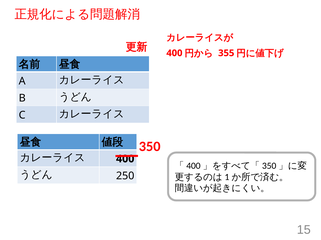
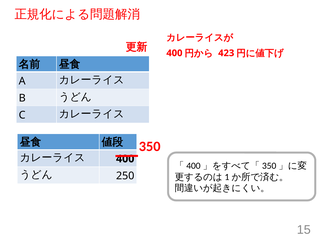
355: 355 -> 423
